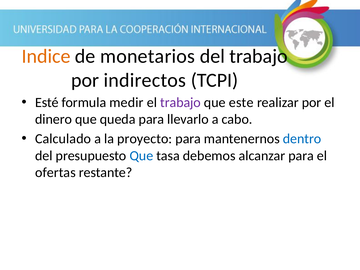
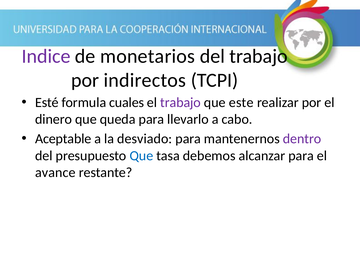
Indice colour: orange -> purple
medir: medir -> cuales
Calculado: Calculado -> Aceptable
proyecto: proyecto -> desviado
dentro colour: blue -> purple
ofertas: ofertas -> avance
